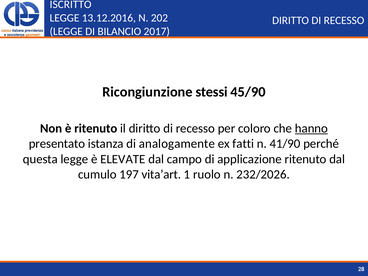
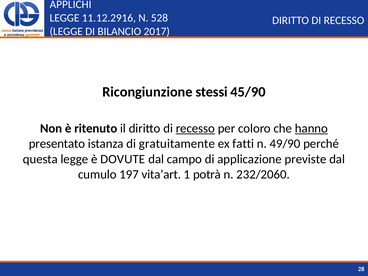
ISCRITTO: ISCRITTO -> APPLICHI
13.12.2016: 13.12.2016 -> 11.12.2916
202: 202 -> 528
recesso at (195, 128) underline: none -> present
analogamente: analogamente -> gratuitamente
41/90: 41/90 -> 49/90
ELEVATE: ELEVATE -> DOVUTE
applicazione ritenuto: ritenuto -> previste
ruolo: ruolo -> potrà
232/2026: 232/2026 -> 232/2060
